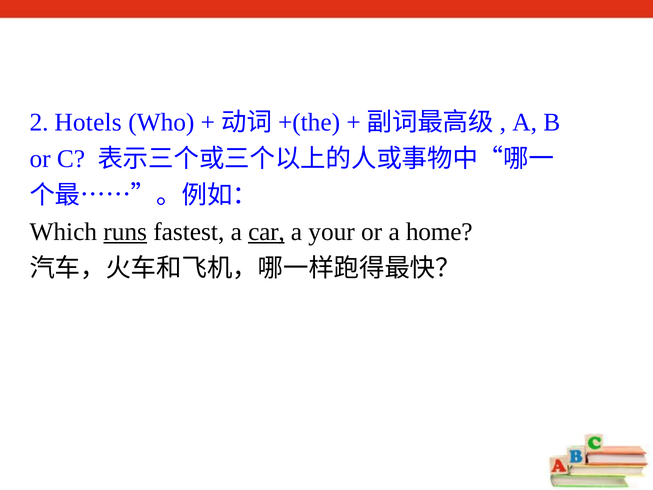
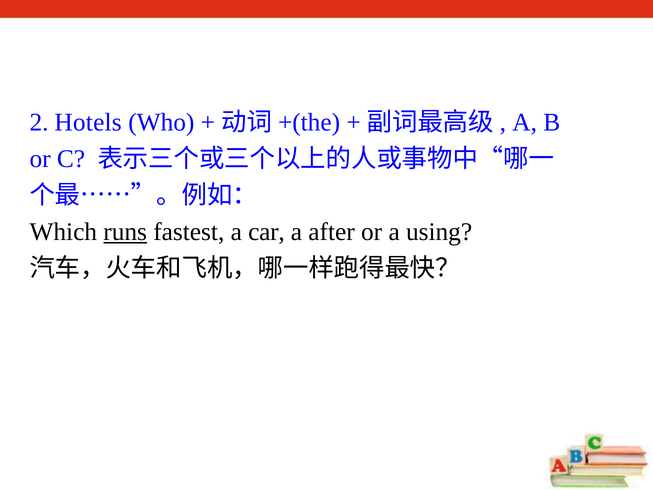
car underline: present -> none
your: your -> after
home: home -> using
